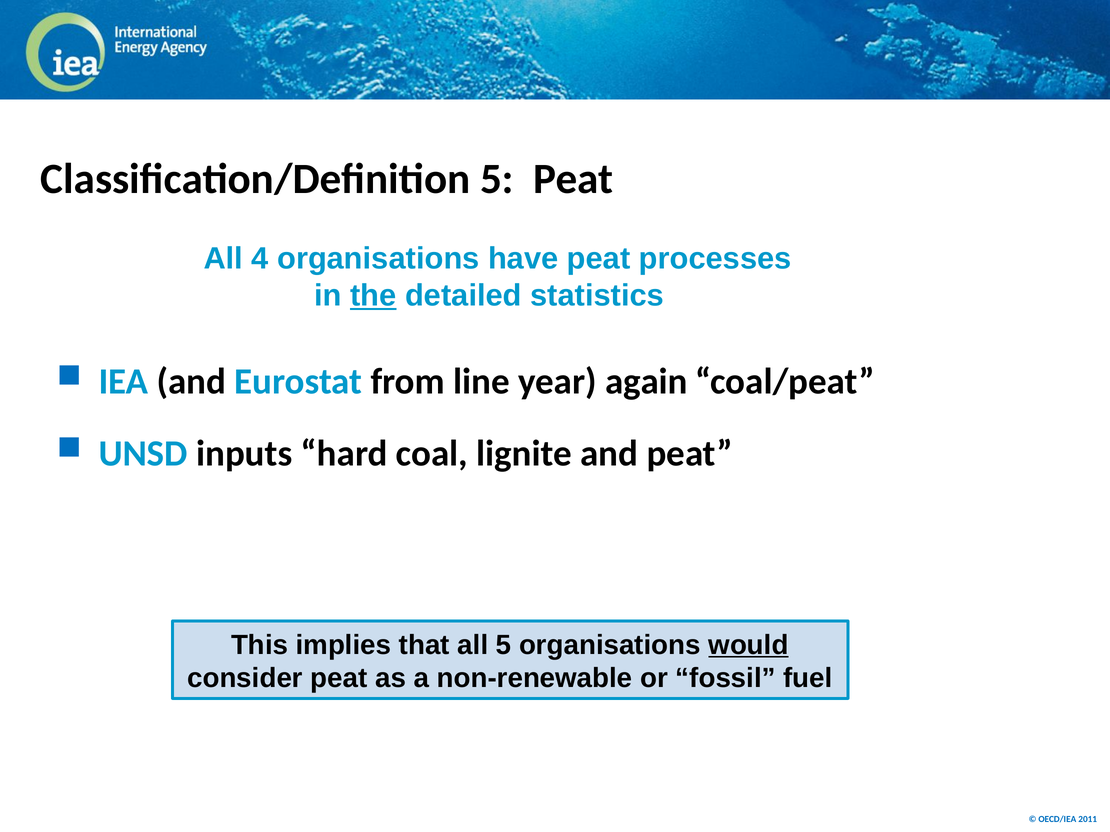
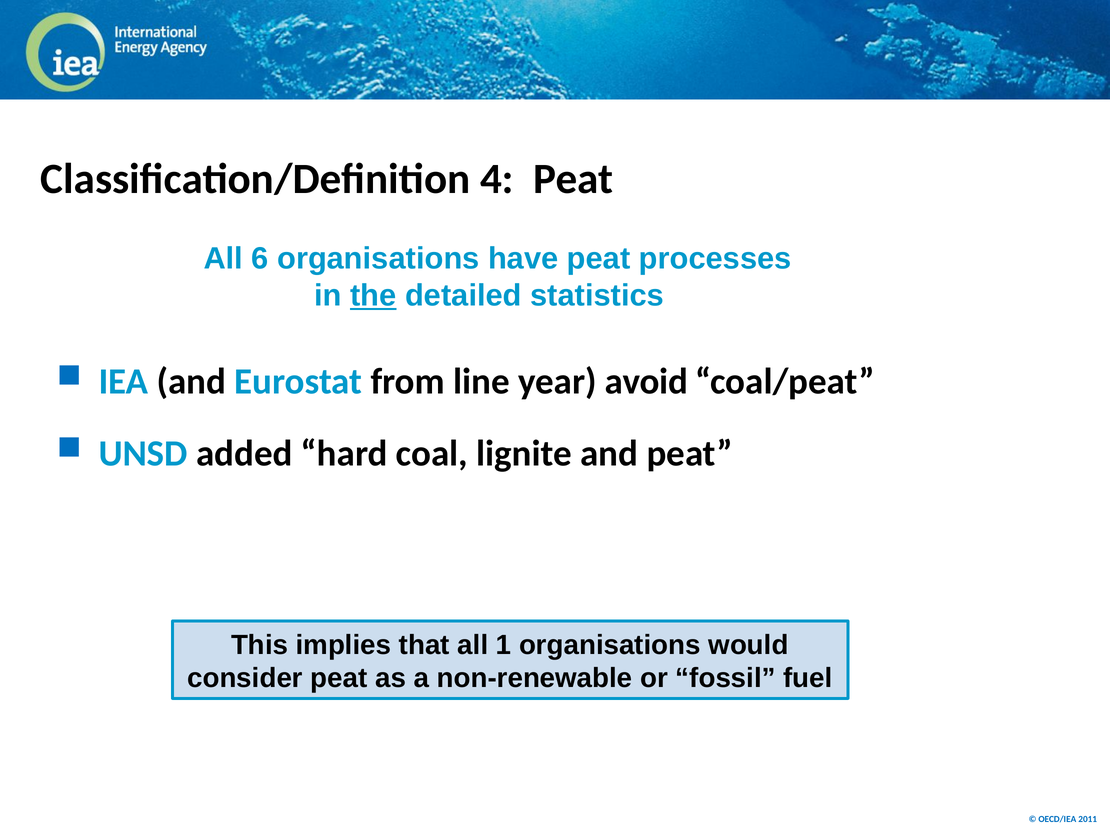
Classification/Definition 5: 5 -> 4
4: 4 -> 6
again: again -> avoid
inputs: inputs -> added
all 5: 5 -> 1
would underline: present -> none
